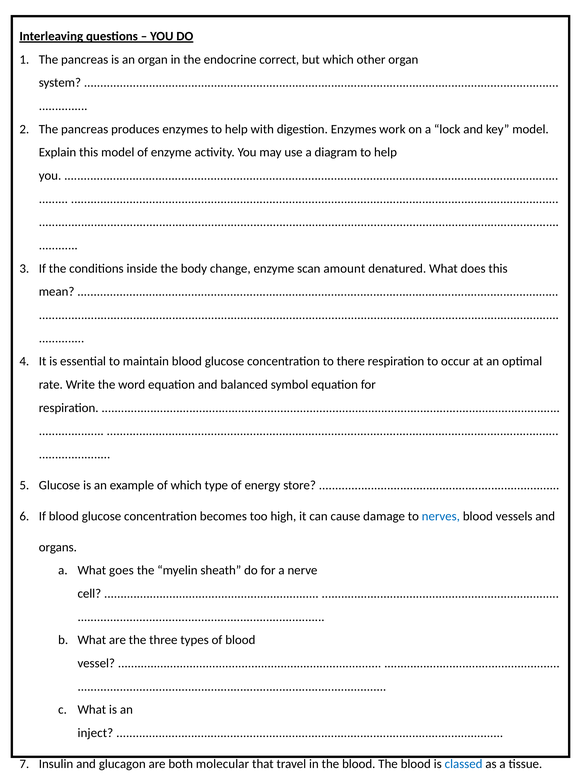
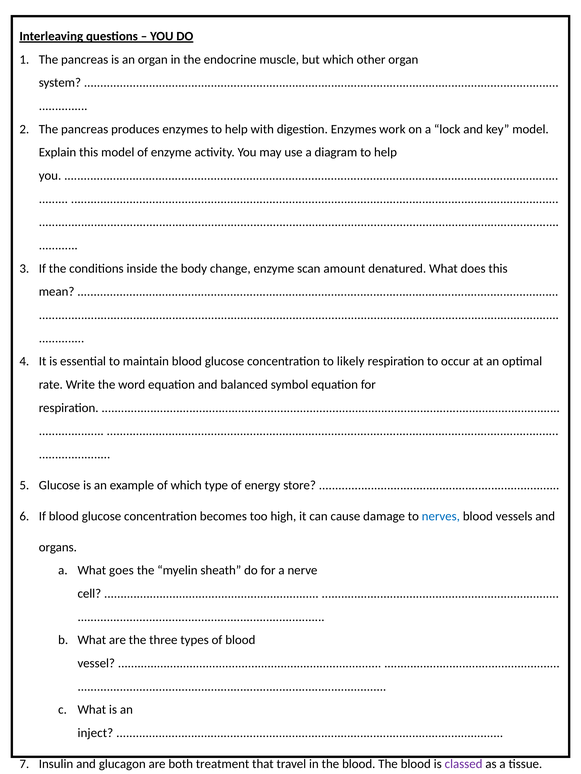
correct: correct -> muscle
there: there -> likely
molecular: molecular -> treatment
classed colour: blue -> purple
